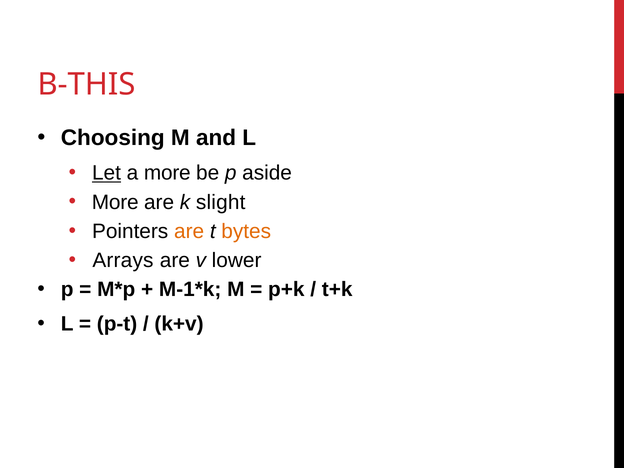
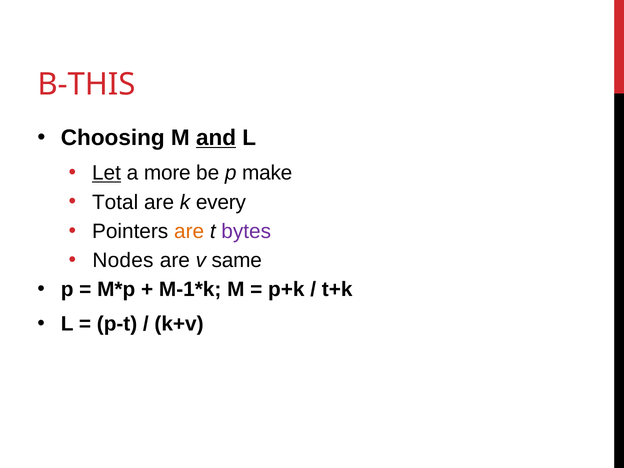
and underline: none -> present
aside: aside -> make
More at (115, 202): More -> Total
slight: slight -> every
bytes colour: orange -> purple
Arrays: Arrays -> Nodes
lower: lower -> same
